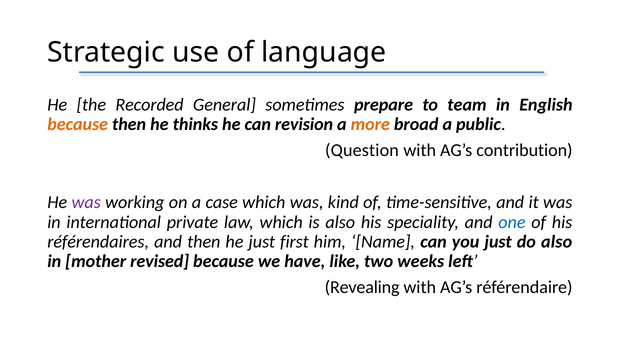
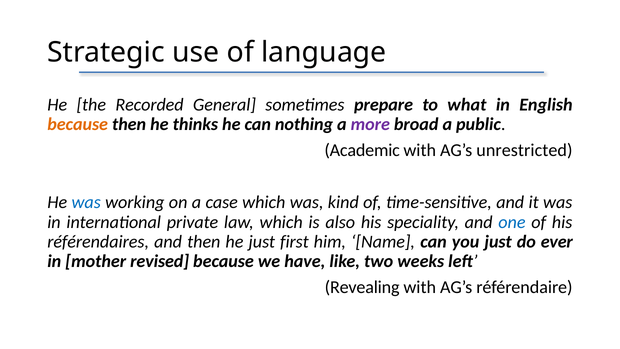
team: team -> what
revision: revision -> nothing
more colour: orange -> purple
Question: Question -> Academic
contribution: contribution -> unrestricted
was at (86, 202) colour: purple -> blue
do also: also -> ever
